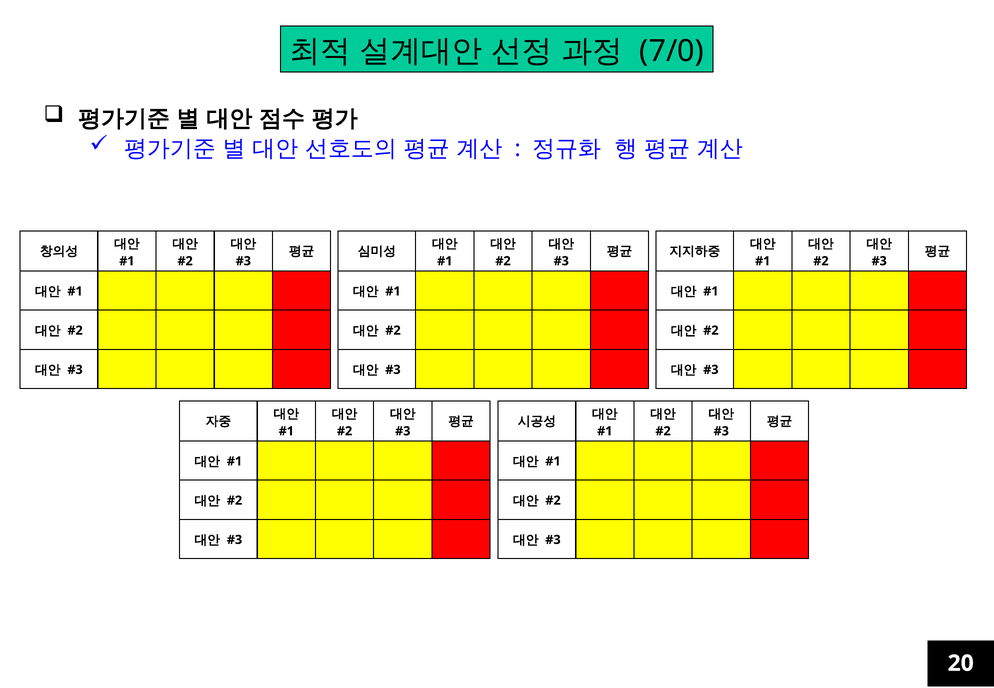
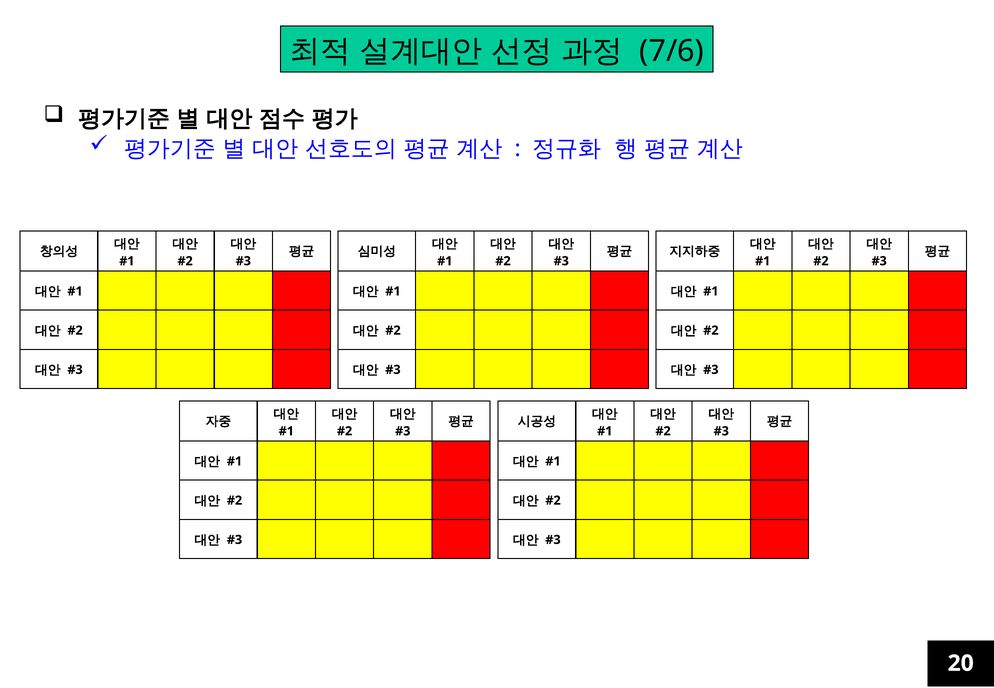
7/0: 7/0 -> 7/6
